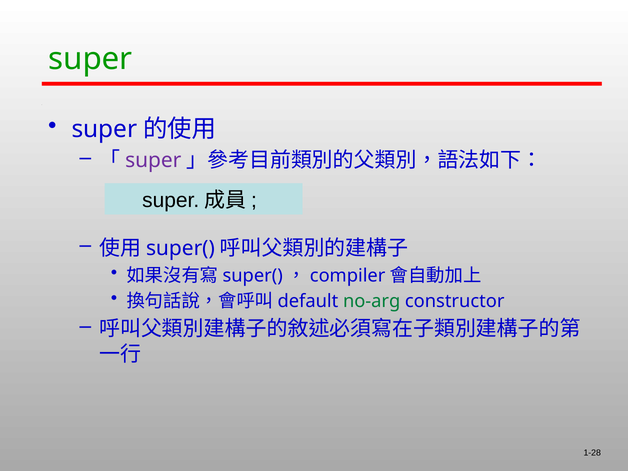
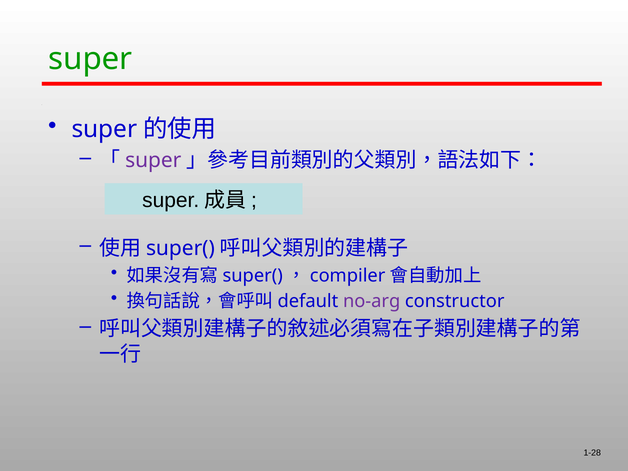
no-arg colour: green -> purple
